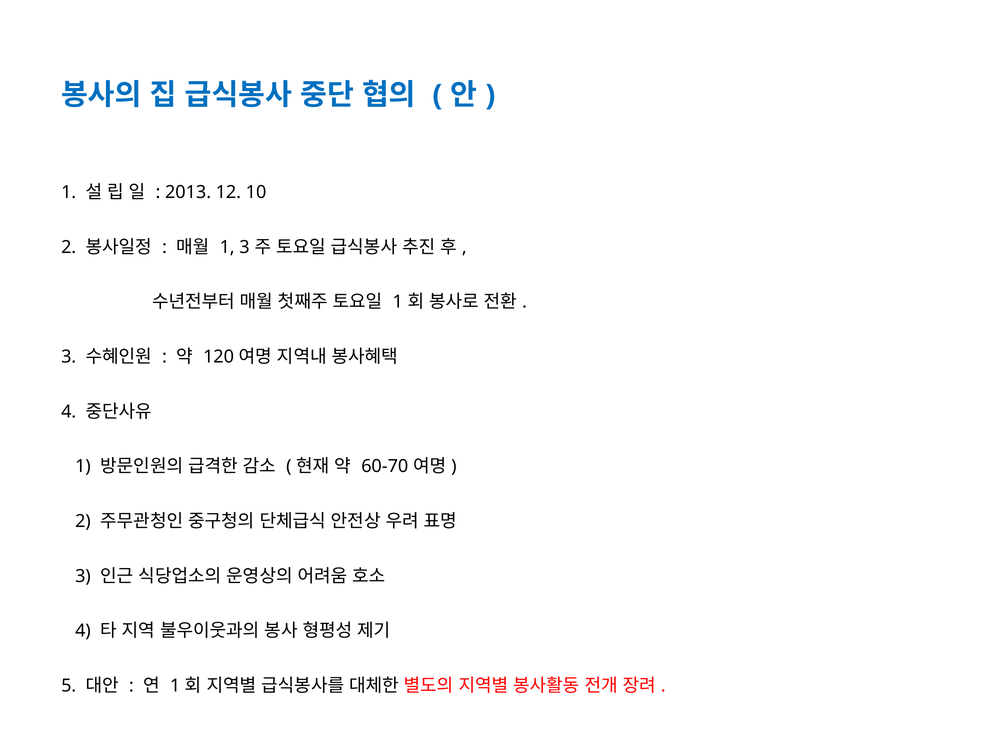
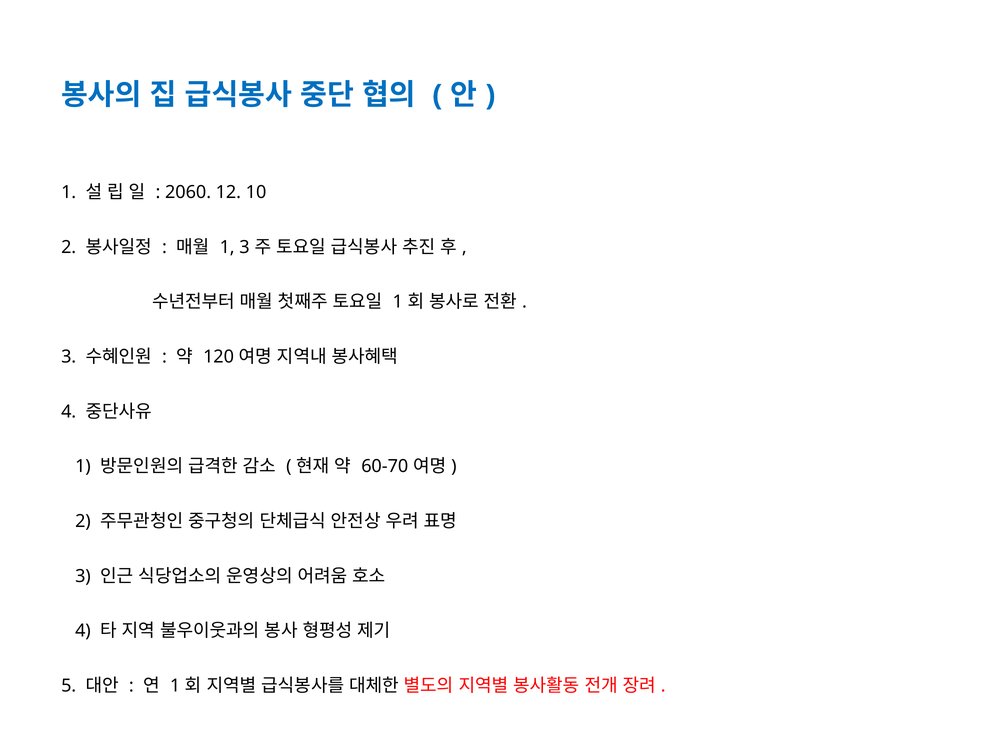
2013: 2013 -> 2060
